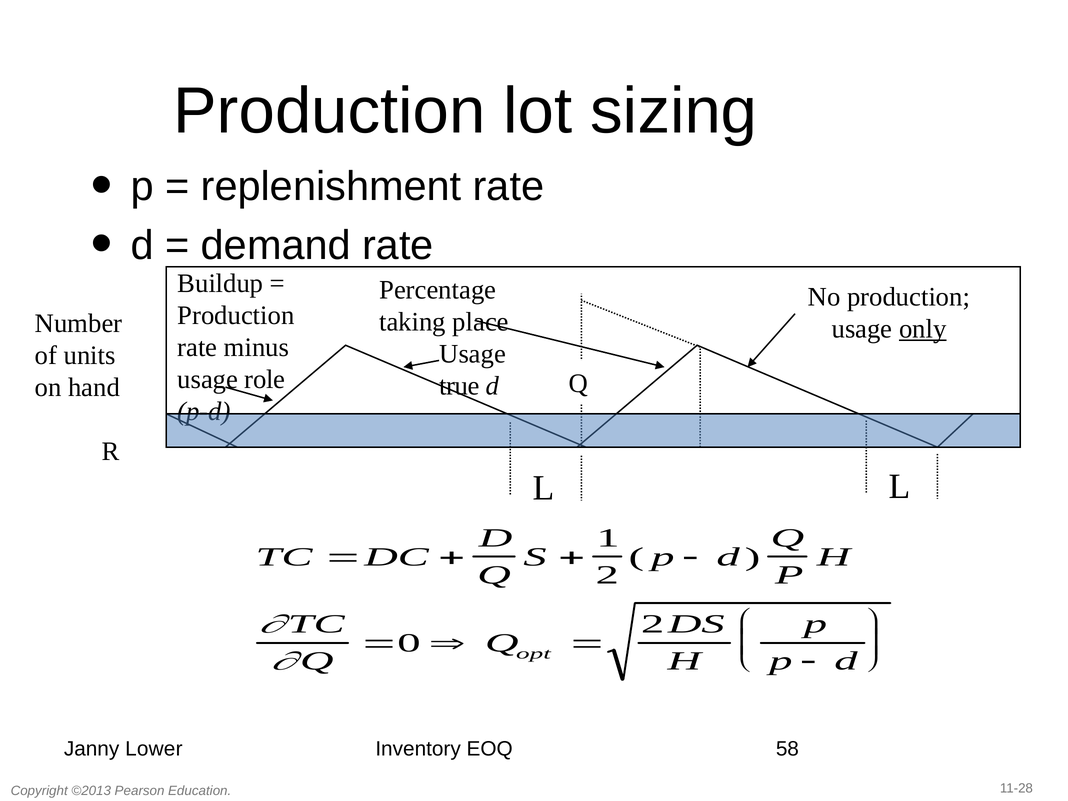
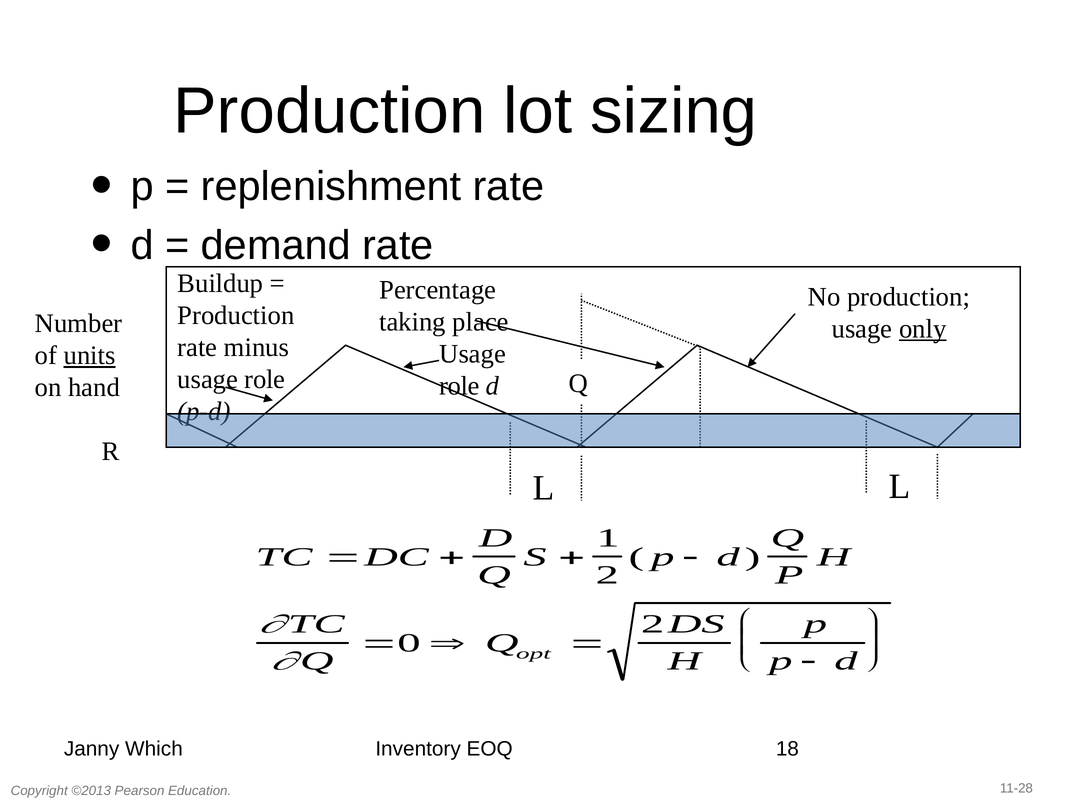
units underline: none -> present
true at (459, 386): true -> role
Lower: Lower -> Which
58: 58 -> 18
